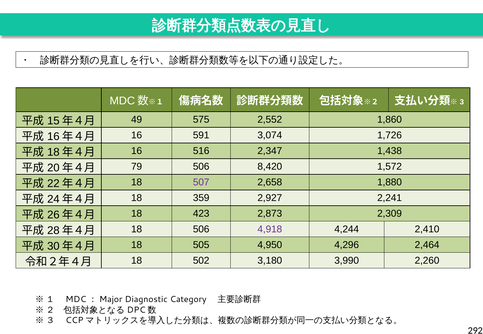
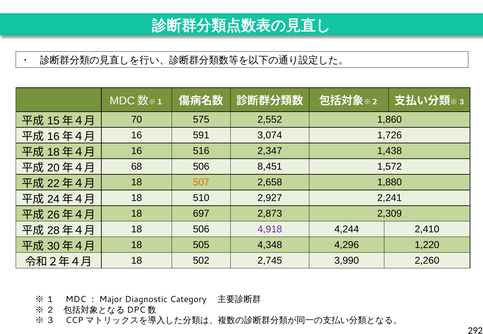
49: 49 -> 70
79: 79 -> 68
8,420: 8,420 -> 8,451
507 colour: purple -> orange
359: 359 -> 510
423: 423 -> 697
4,950: 4,950 -> 4,348
2,464: 2,464 -> 1,220
3,180: 3,180 -> 2,745
